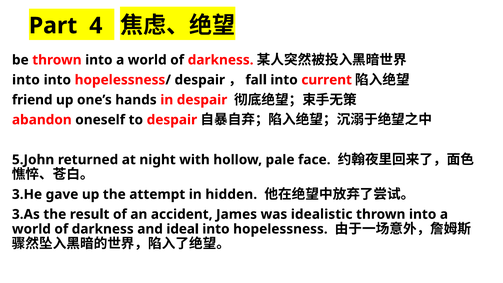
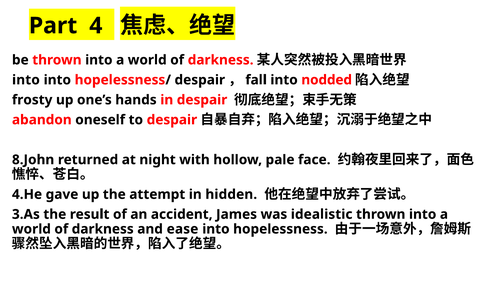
current: current -> nodded
friend: friend -> frosty
5.John: 5.John -> 8.John
3.He: 3.He -> 4.He
ideal: ideal -> ease
